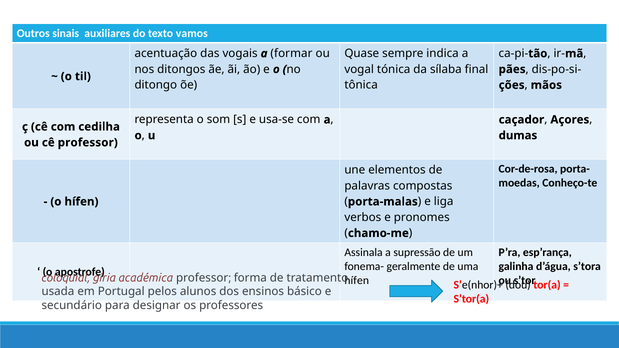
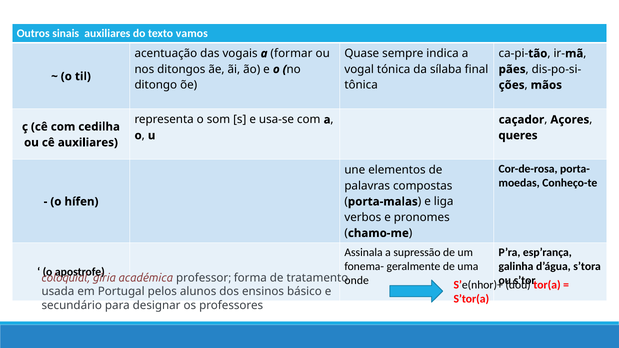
dumas: dumas -> queres
cê professor: professor -> auxiliares
hífen at (357, 281): hífen -> onde
